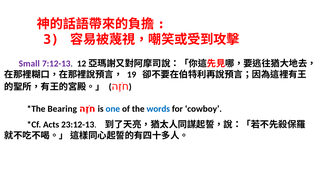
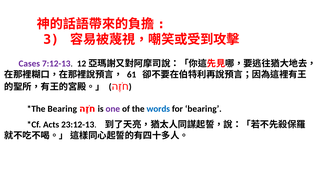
Small: Small -> Cases
19: 19 -> 61
one colour: blue -> purple
for cowboy: cowboy -> bearing
